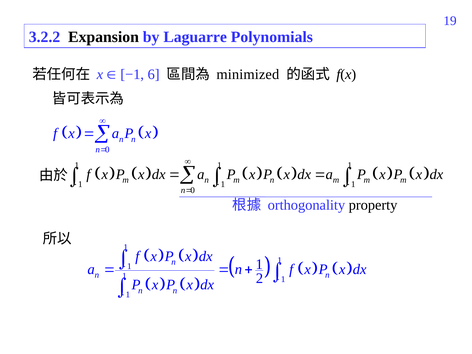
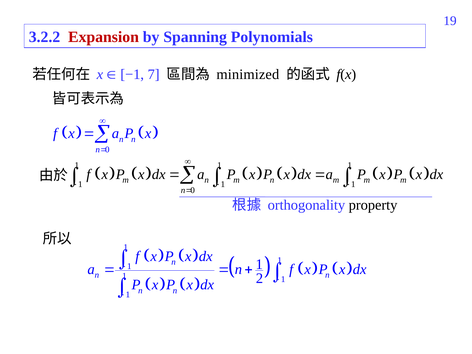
Expansion colour: black -> red
Laguarre: Laguarre -> Spanning
6: 6 -> 7
